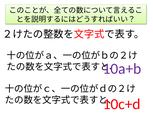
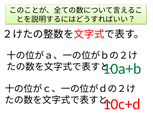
10a+b colour: purple -> green
